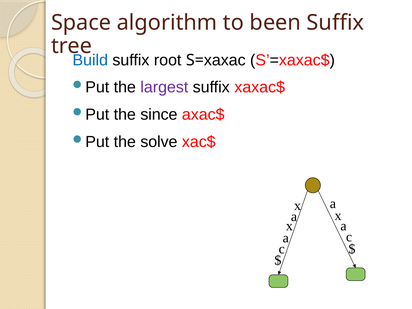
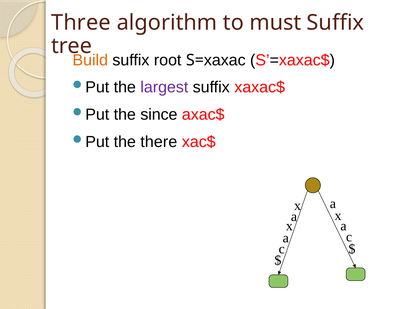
Space: Space -> Three
been: been -> must
Build colour: blue -> orange
solve: solve -> there
